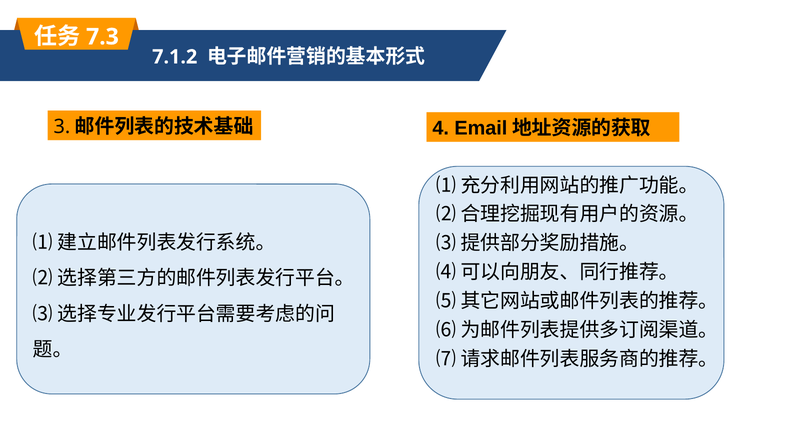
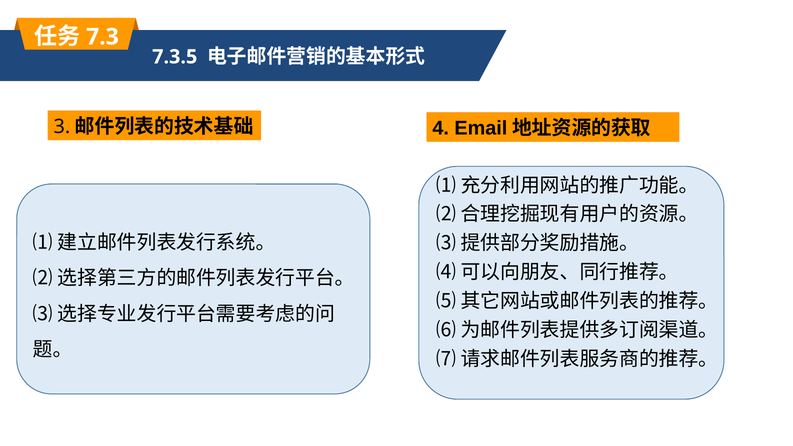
7.1.2: 7.1.2 -> 7.3.5
